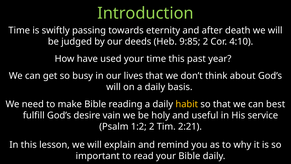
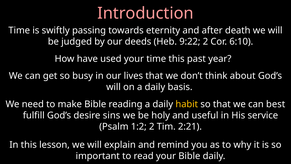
Introduction colour: light green -> pink
9:85: 9:85 -> 9:22
4:10: 4:10 -> 6:10
vain: vain -> sins
